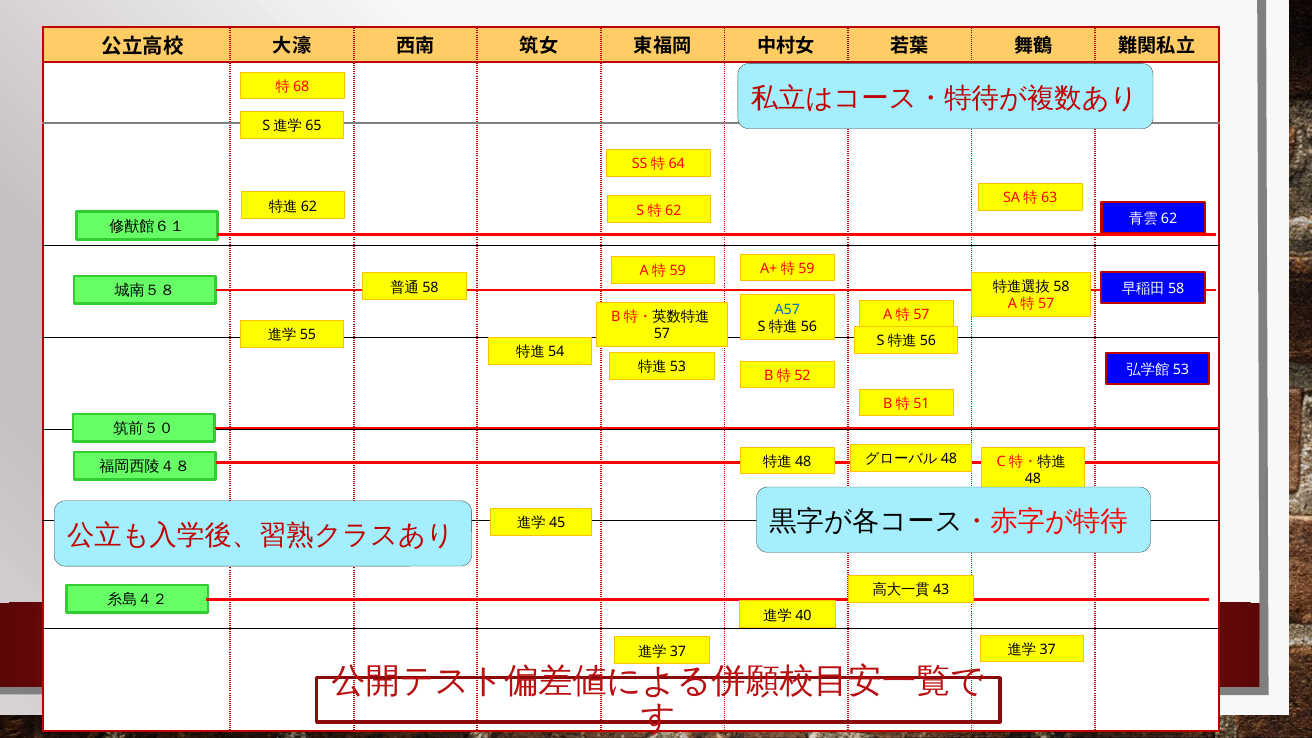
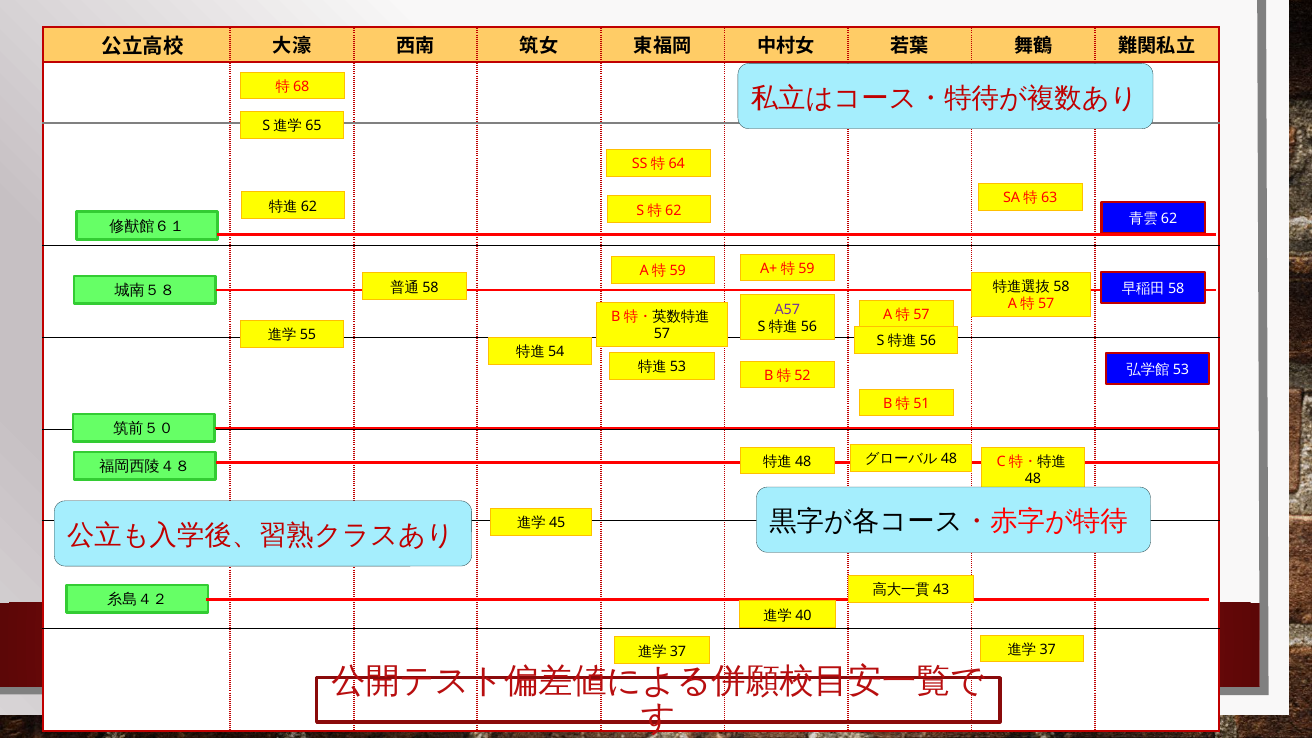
A57 colour: blue -> purple
